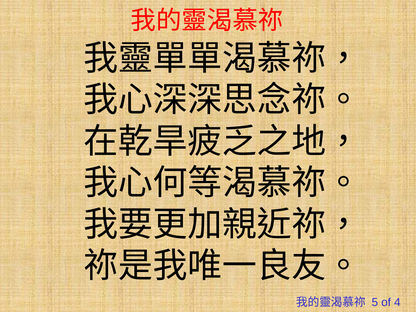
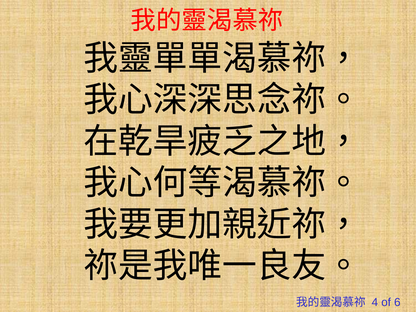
5: 5 -> 4
4: 4 -> 6
